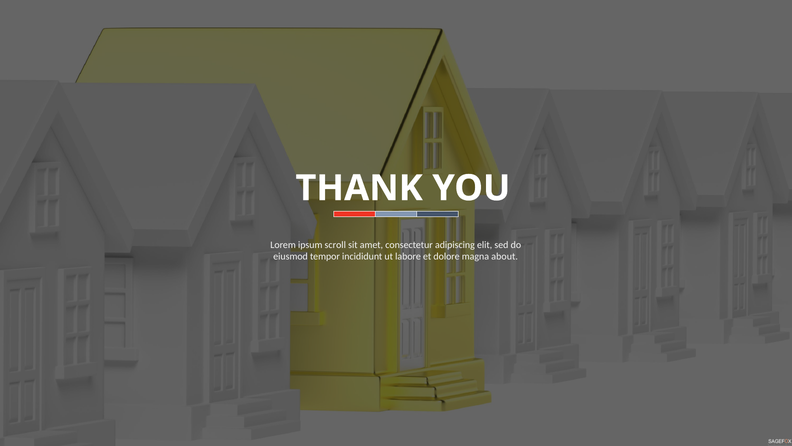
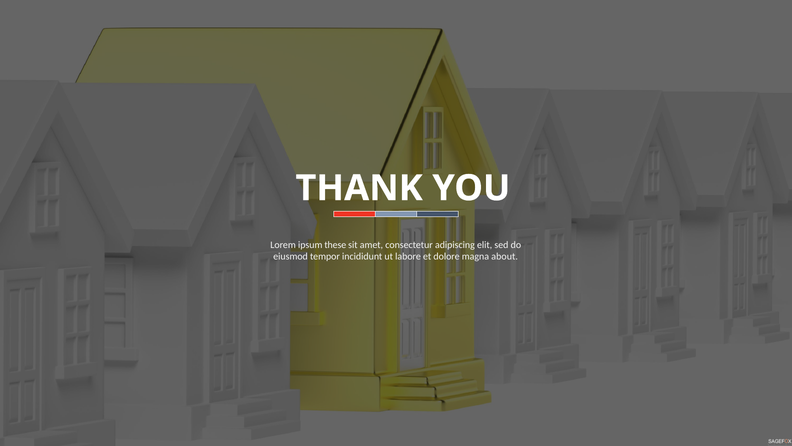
scroll: scroll -> these
